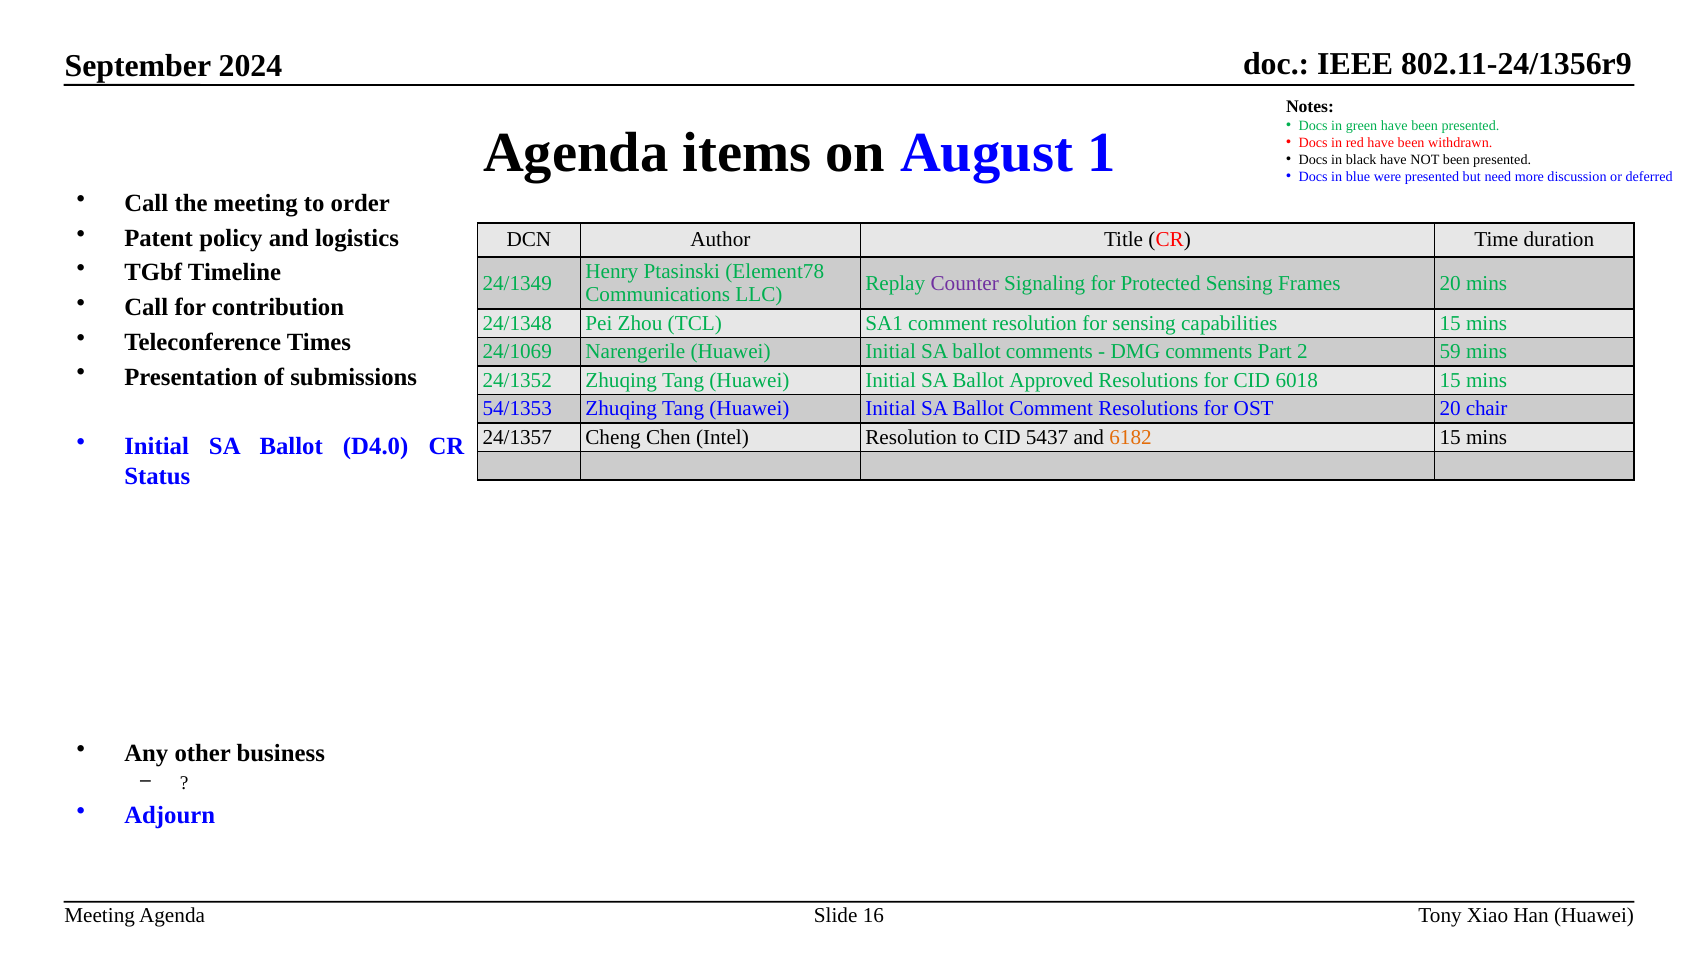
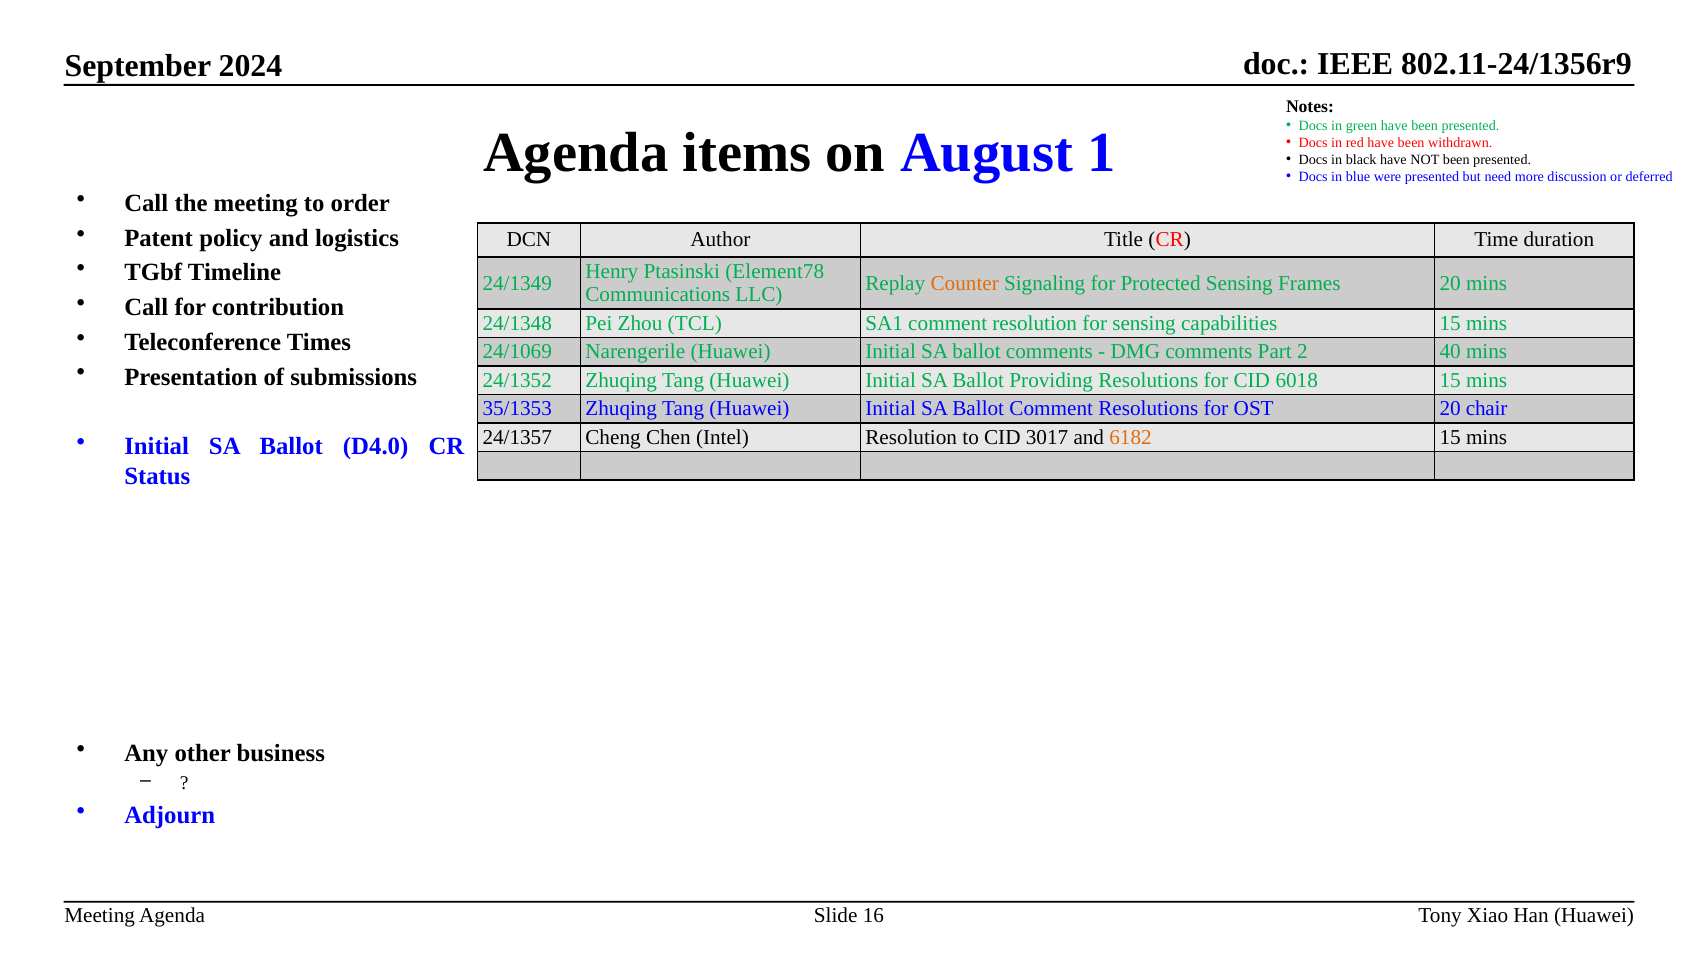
Counter colour: purple -> orange
59: 59 -> 40
Approved: Approved -> Providing
54/1353: 54/1353 -> 35/1353
5437: 5437 -> 3017
